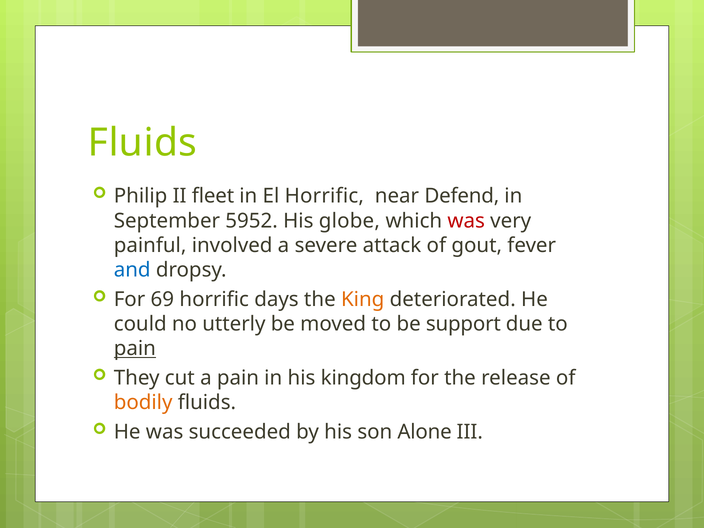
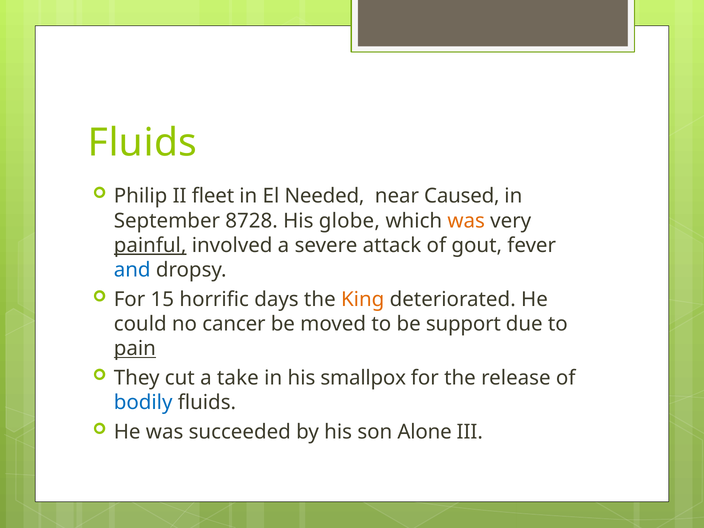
El Horrific: Horrific -> Needed
Defend: Defend -> Caused
5952: 5952 -> 8728
was at (466, 221) colour: red -> orange
painful underline: none -> present
69: 69 -> 15
utterly: utterly -> cancer
a pain: pain -> take
kingdom: kingdom -> smallpox
bodily colour: orange -> blue
